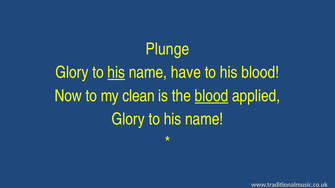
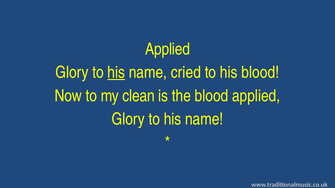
Plunge at (167, 49): Plunge -> Applied
have: have -> cried
blood at (212, 96) underline: present -> none
